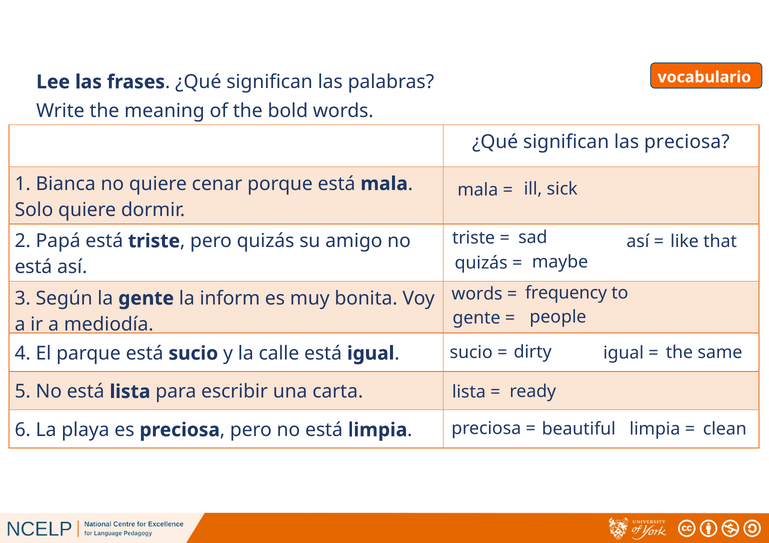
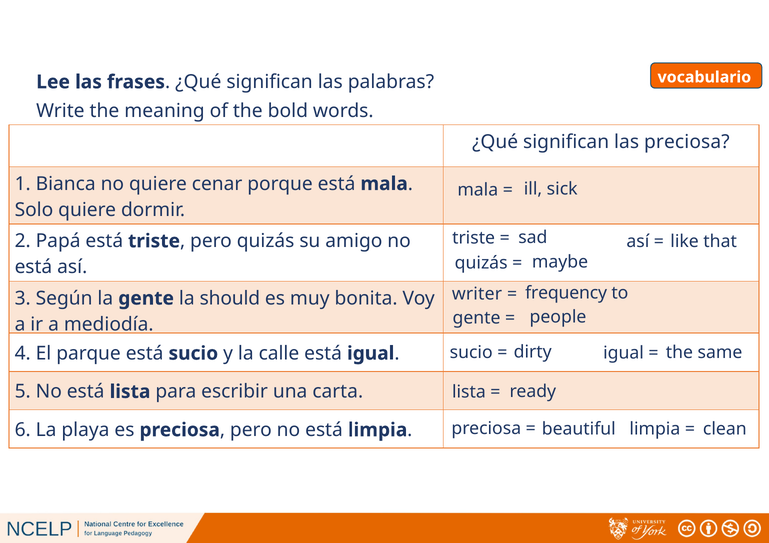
words at (477, 294): words -> writer
inform: inform -> should
